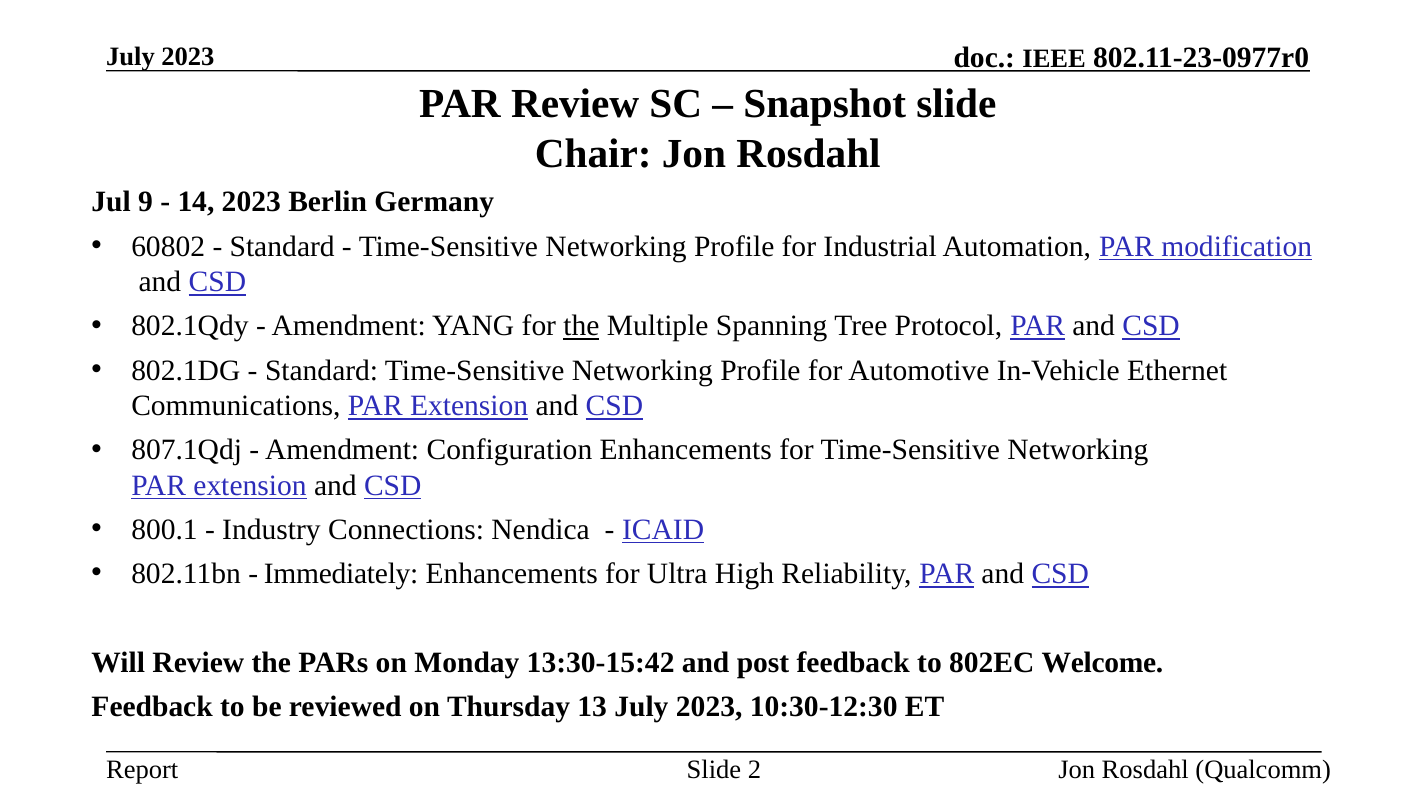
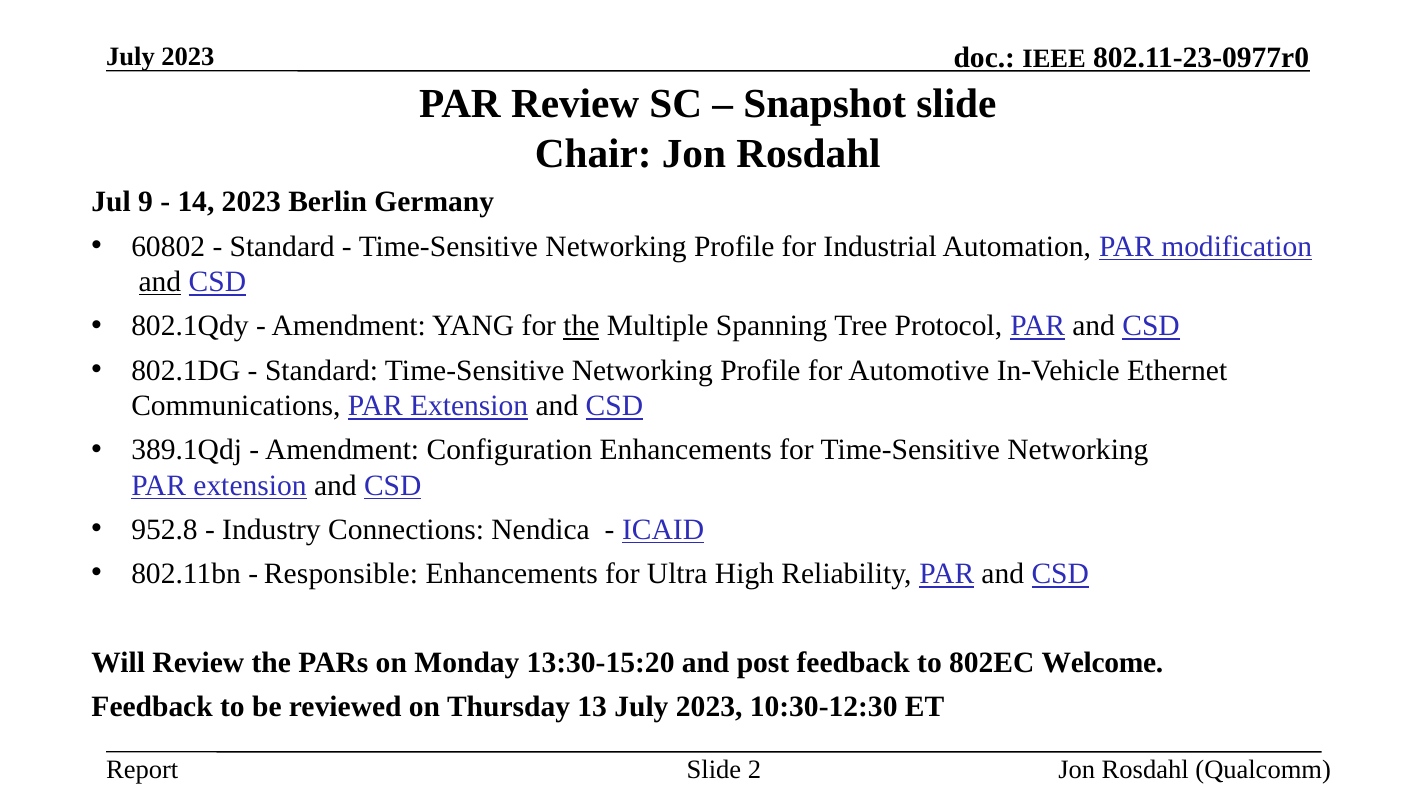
and at (160, 282) underline: none -> present
807.1Qdj: 807.1Qdj -> 389.1Qdj
800.1: 800.1 -> 952.8
Immediately: Immediately -> Responsible
13:30-15:42: 13:30-15:42 -> 13:30-15:20
